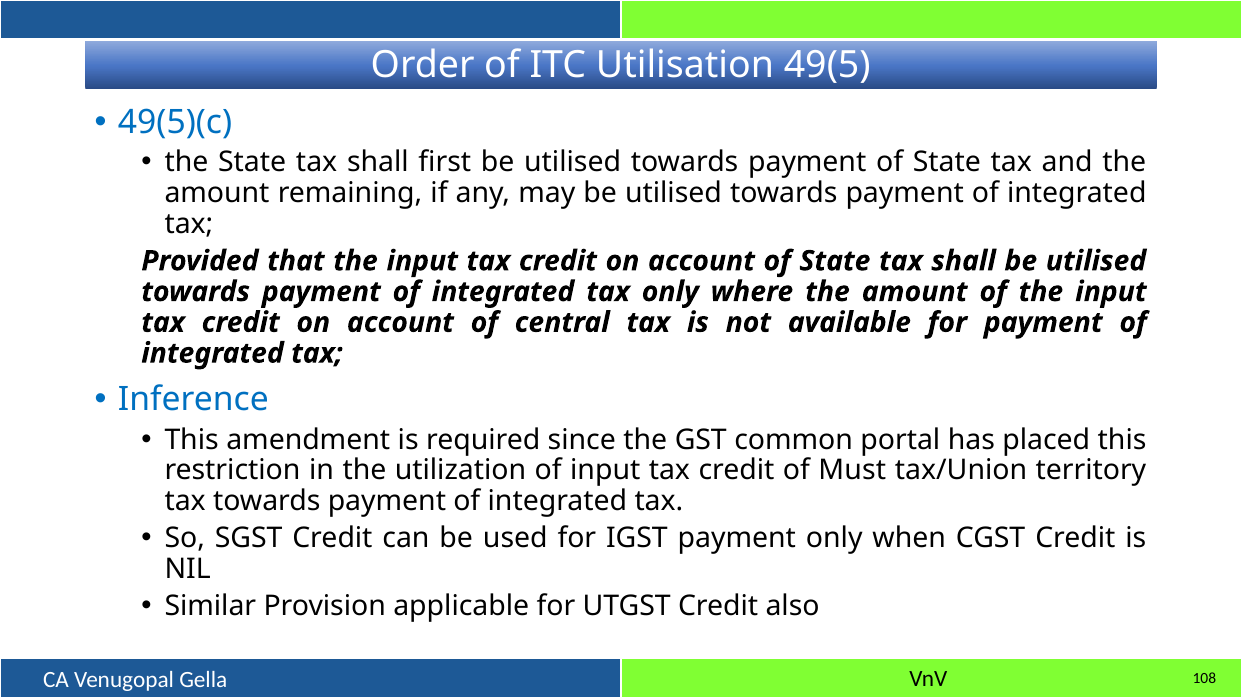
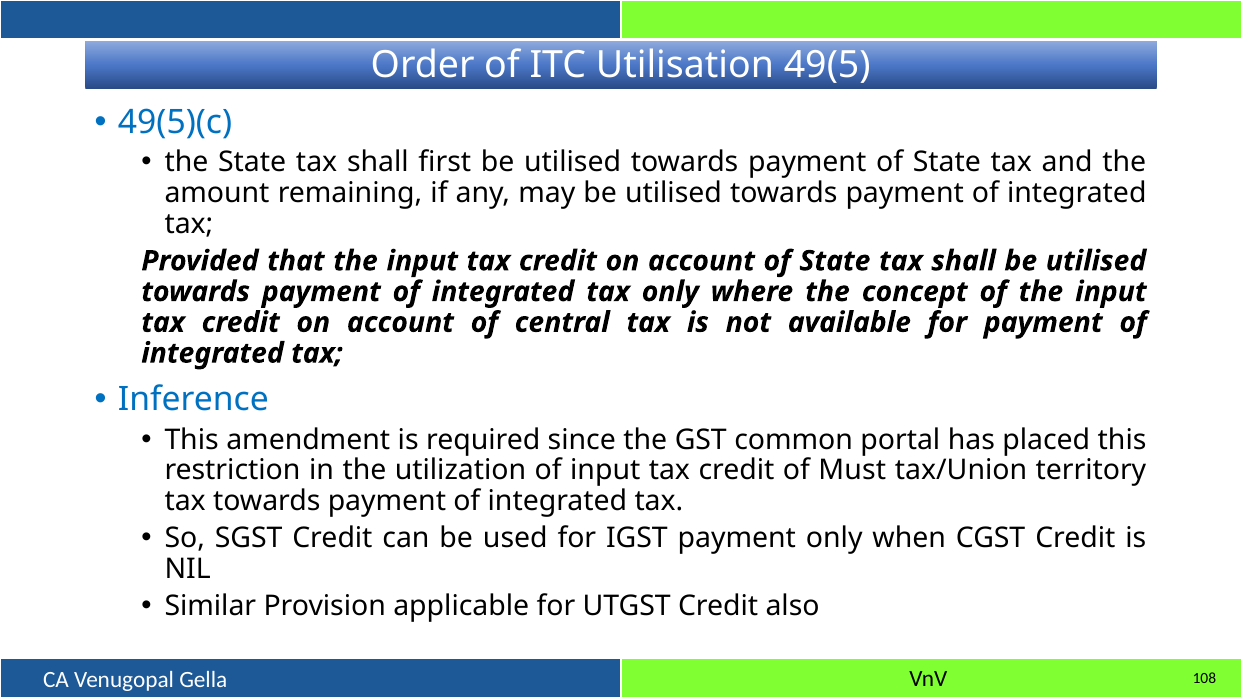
where the amount: amount -> concept
